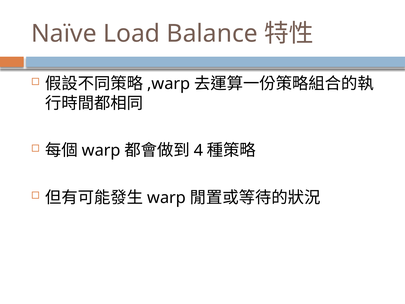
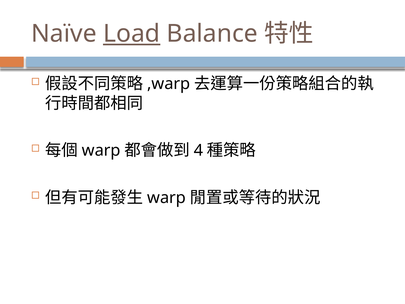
Load underline: none -> present
